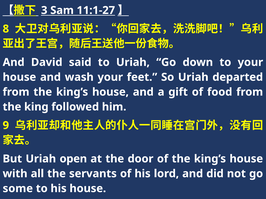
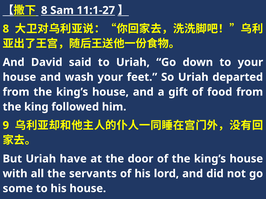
3 at (44, 10): 3 -> 8
open: open -> have
